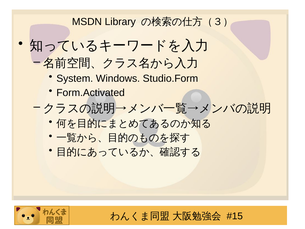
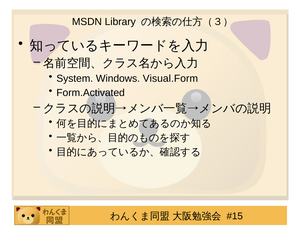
Studio.Form: Studio.Form -> Visual.Form
